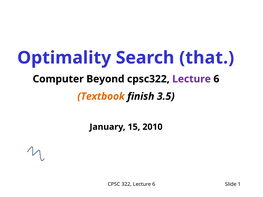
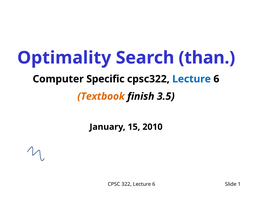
that: that -> than
Beyond: Beyond -> Specific
Lecture at (192, 79) colour: purple -> blue
